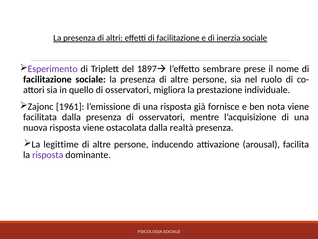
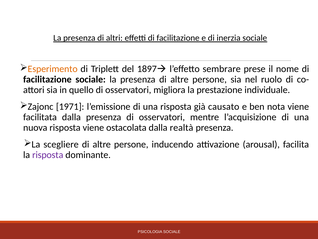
Esperimento colour: purple -> orange
1961: 1961 -> 1971
fornisce: fornisce -> causato
legittime: legittime -> scegliere
